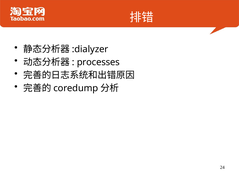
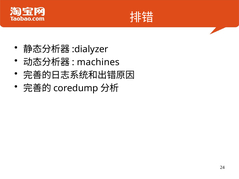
processes: processes -> machines
